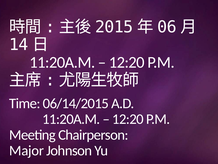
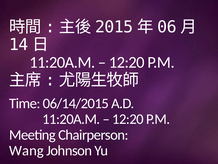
Major: Major -> Wang
